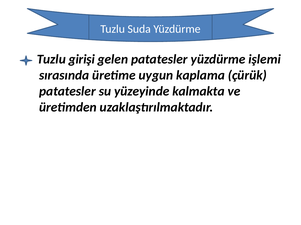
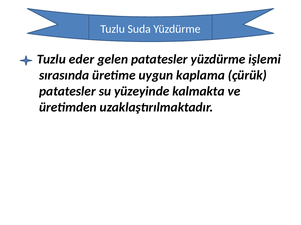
girişi: girişi -> eder
